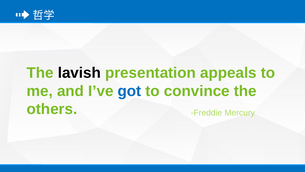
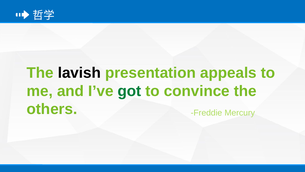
got colour: blue -> green
